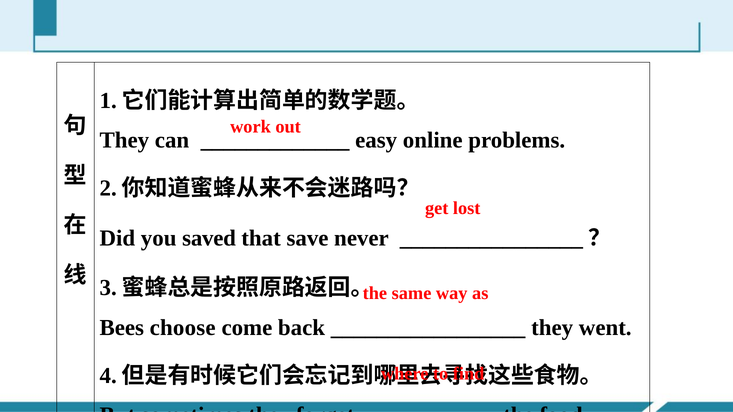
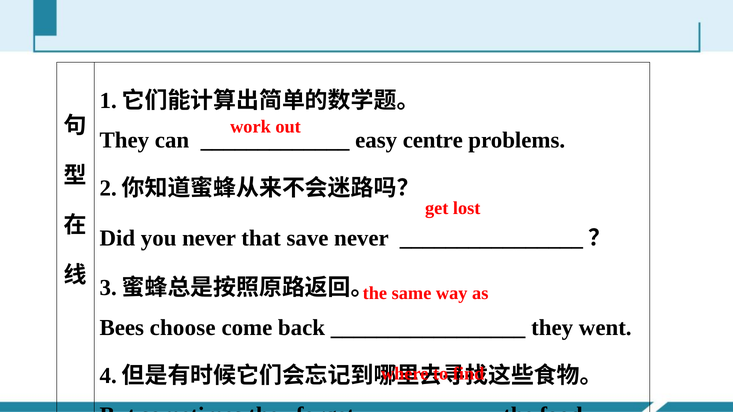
online: online -> centre
you saved: saved -> never
